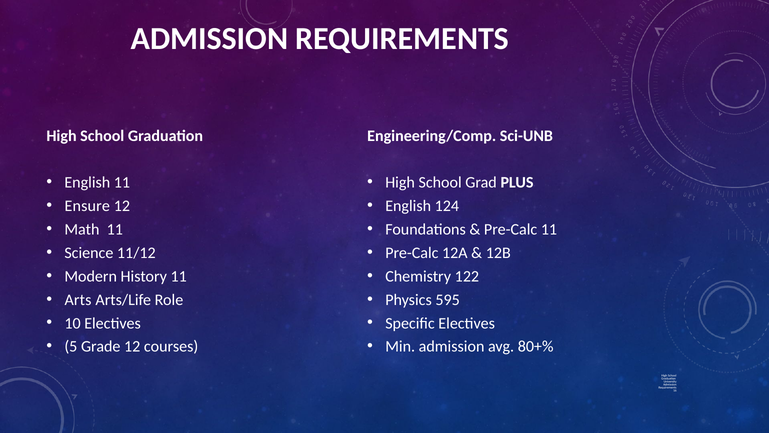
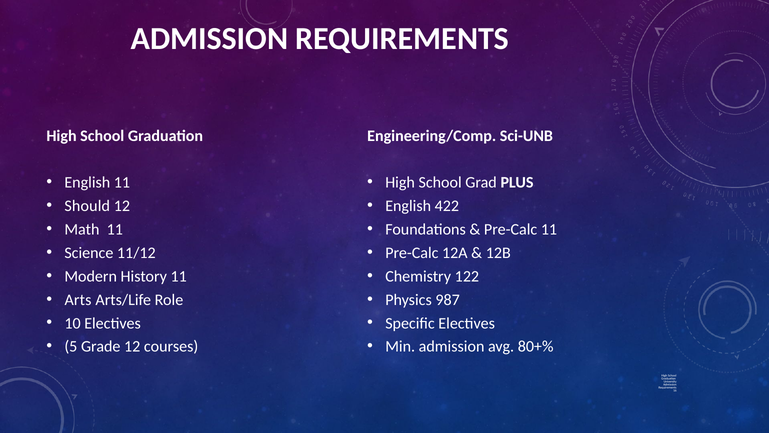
Ensure: Ensure -> Should
124: 124 -> 422
595: 595 -> 987
